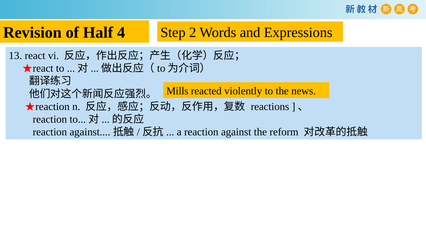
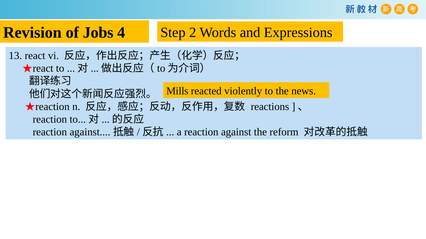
Half: Half -> Jobs
